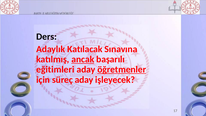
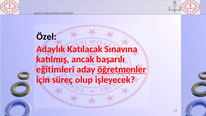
Ders: Ders -> Özel
ancak underline: present -> none
süreç aday: aday -> olup
